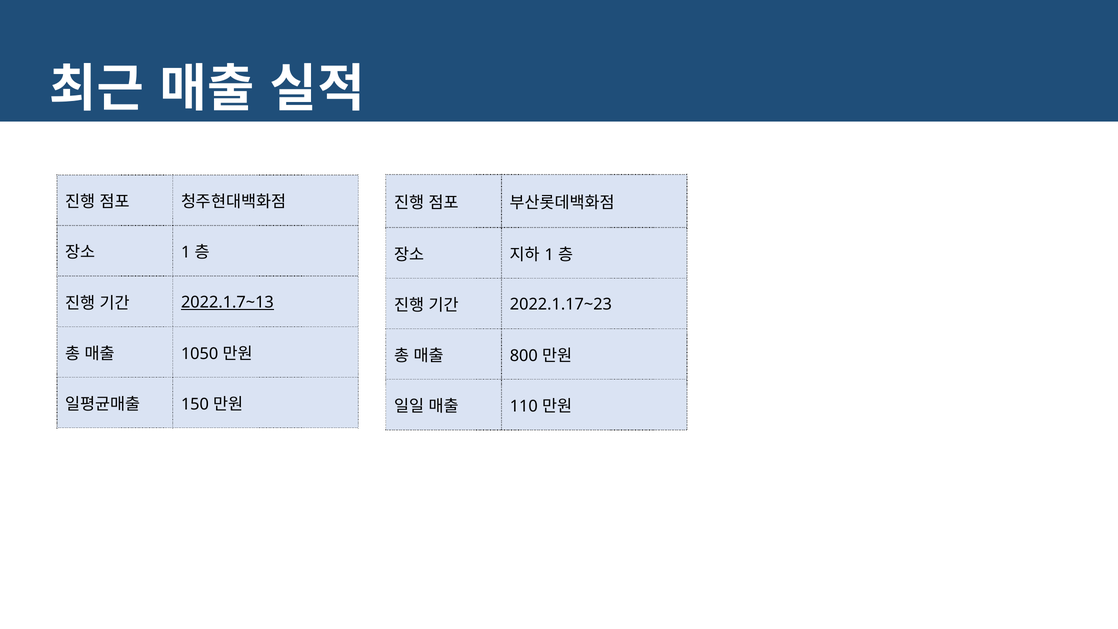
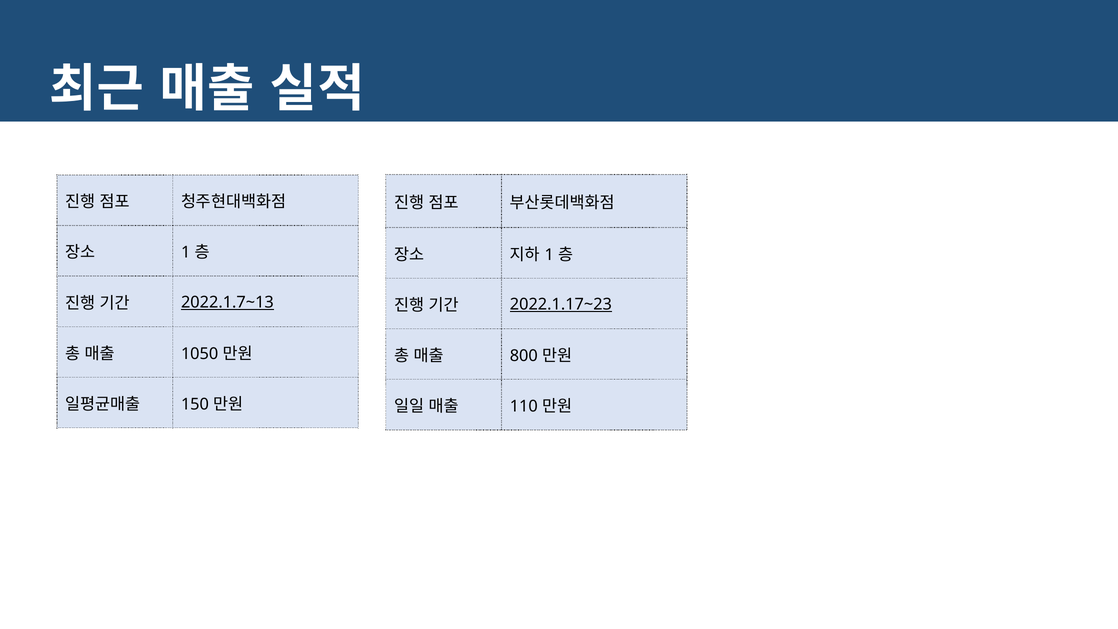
2022.1.17~23 underline: none -> present
